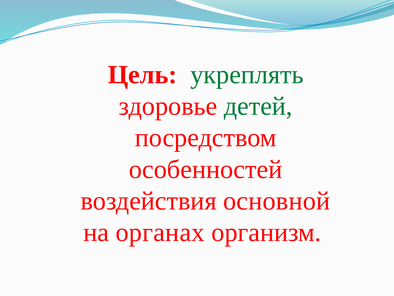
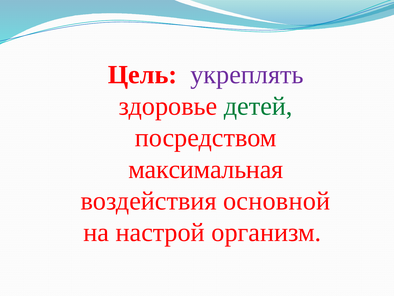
укреплять colour: green -> purple
особенностей: особенностей -> максимальная
органах: органах -> настрой
